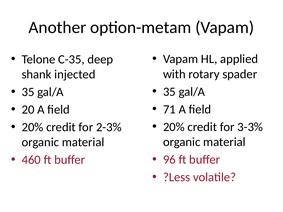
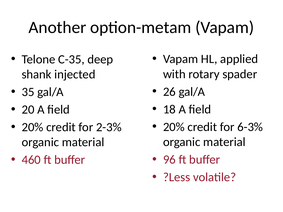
35 at (169, 92): 35 -> 26
71: 71 -> 18
3-3%: 3-3% -> 6-3%
